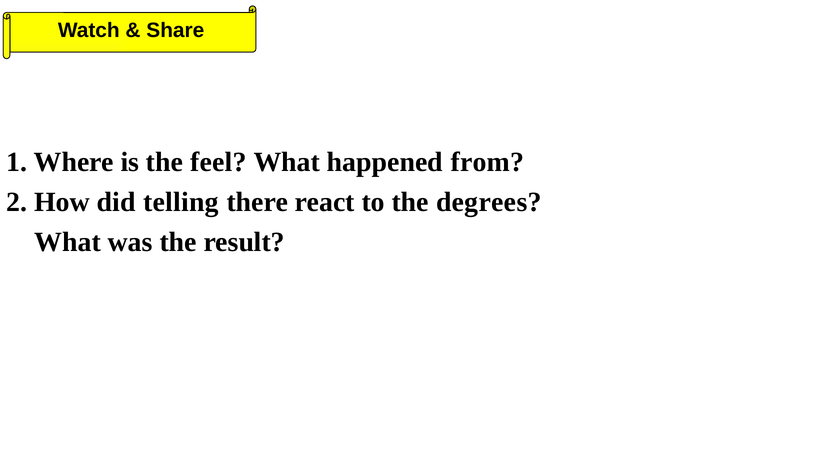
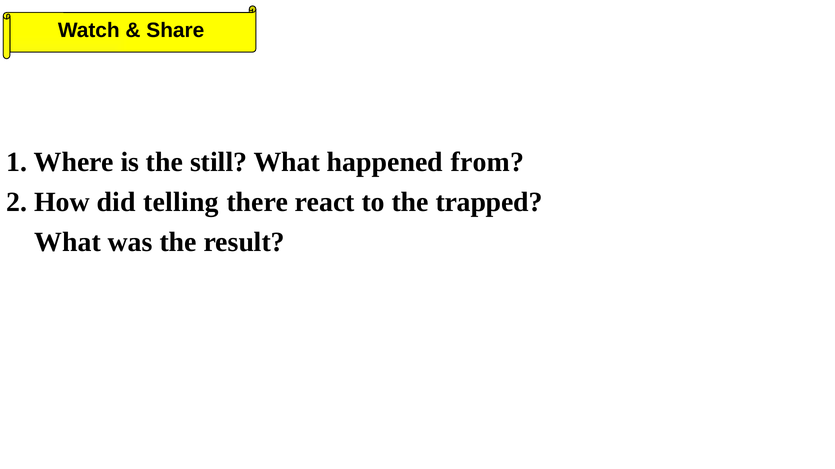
feel: feel -> still
degrees: degrees -> trapped
